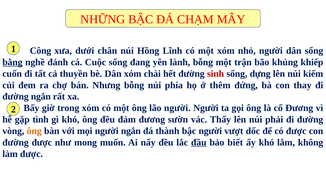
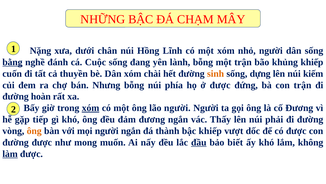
Công: Công -> Nặng
sinh colour: red -> orange
ở thêm: thêm -> được
con thay: thay -> trận
đường ngắn: ngắn -> hoàn
xóm at (91, 108) underline: none -> present
tình: tình -> tiếp
đương sườn: sườn -> ngắn
bậc người: người -> khiếp
làm underline: none -> present
